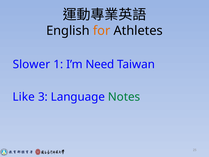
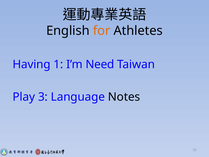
Slower: Slower -> Having
Like: Like -> Play
Notes colour: green -> black
